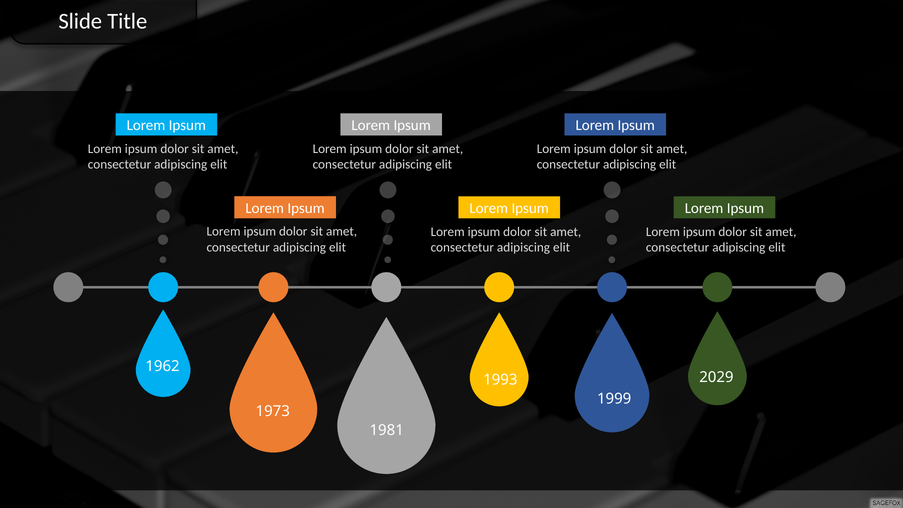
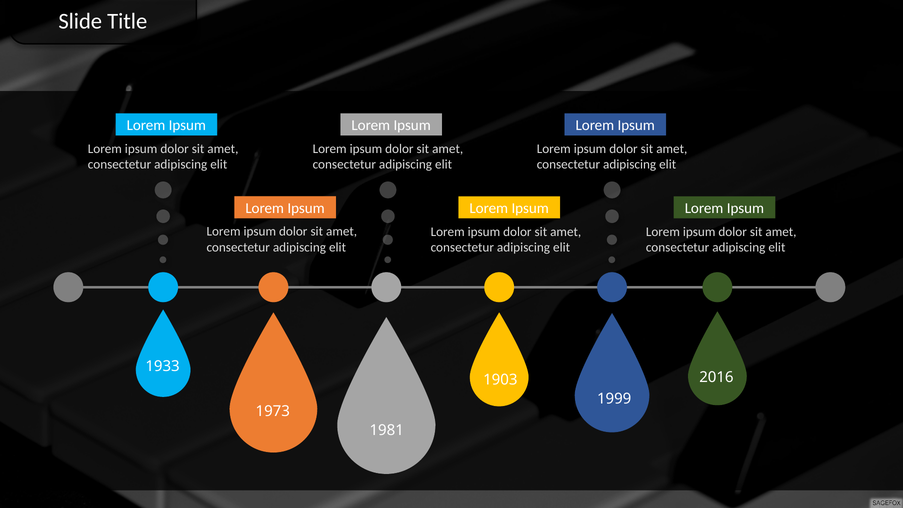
1962: 1962 -> 1933
2029: 2029 -> 2016
1993: 1993 -> 1903
